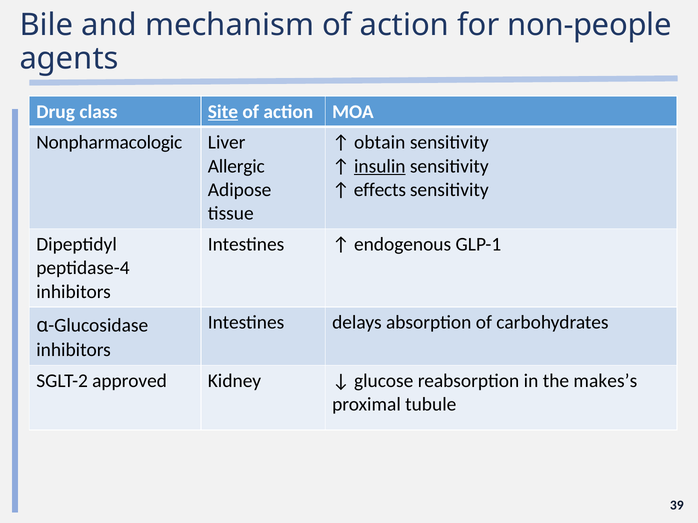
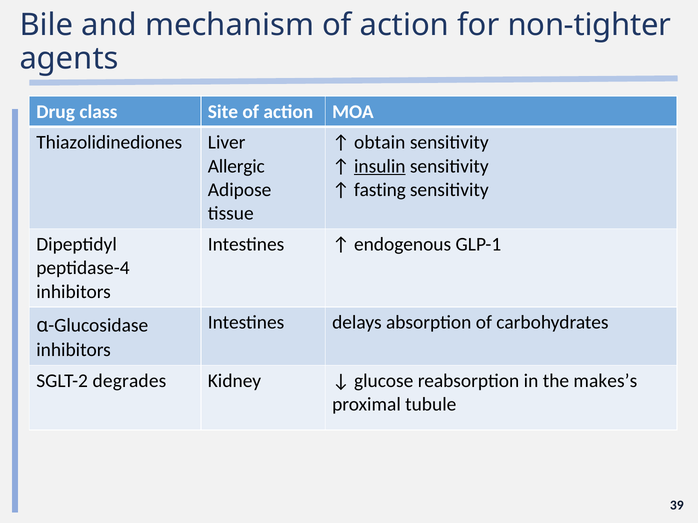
non-people: non-people -> non-tighter
Site underline: present -> none
Nonpharmacologic: Nonpharmacologic -> Thiazolidinediones
effects: effects -> fasting
approved: approved -> degrades
